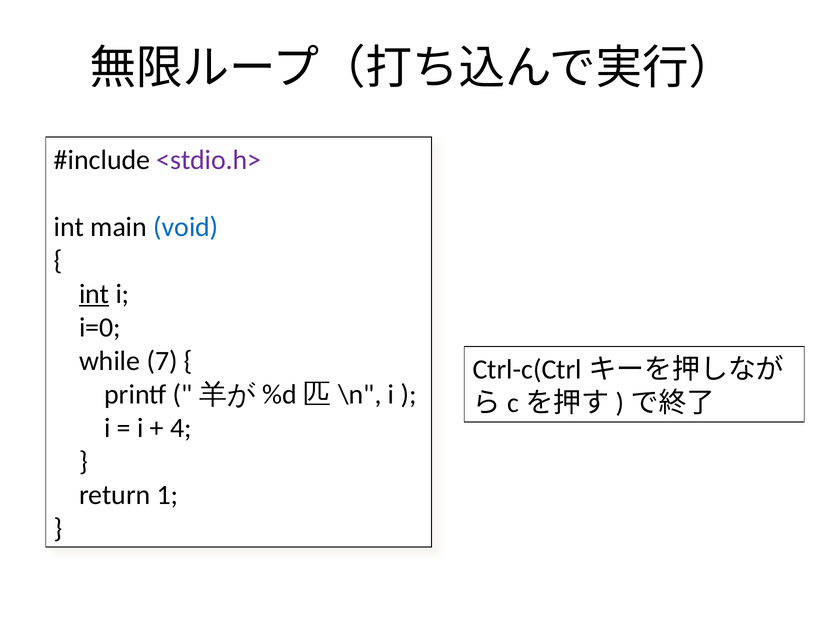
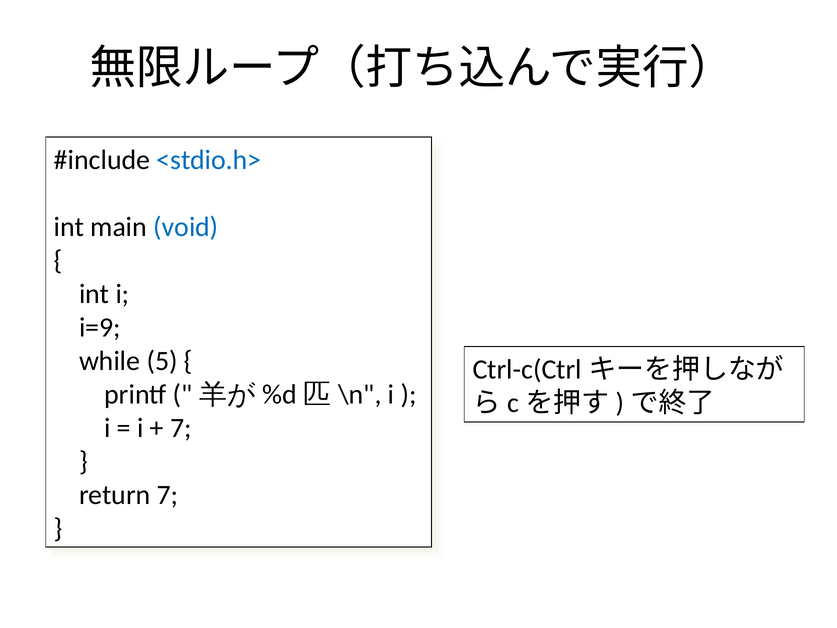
<stdio.h> colour: purple -> blue
int at (94, 294) underline: present -> none
i=0: i=0 -> i=9
7: 7 -> 5
4 at (181, 428): 4 -> 7
return 1: 1 -> 7
